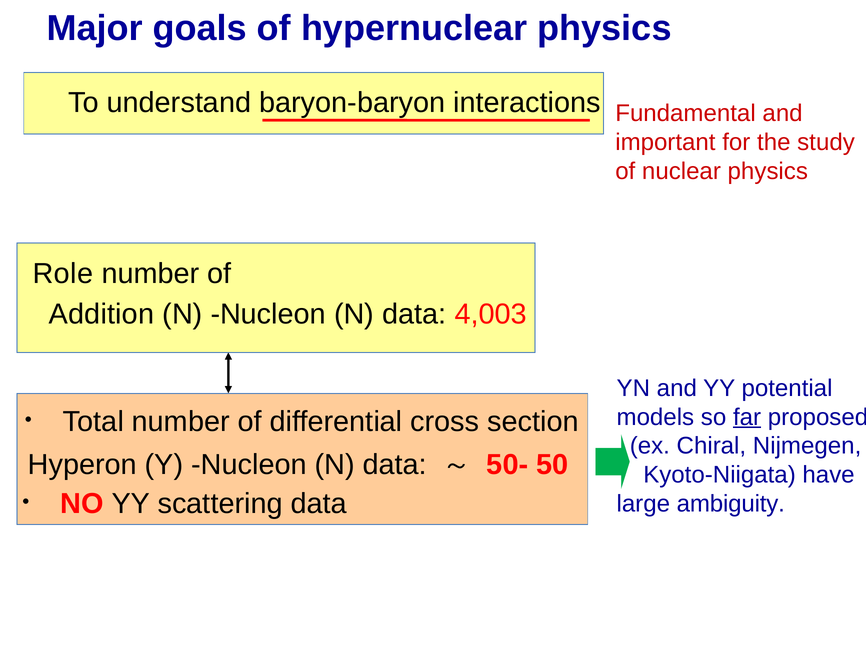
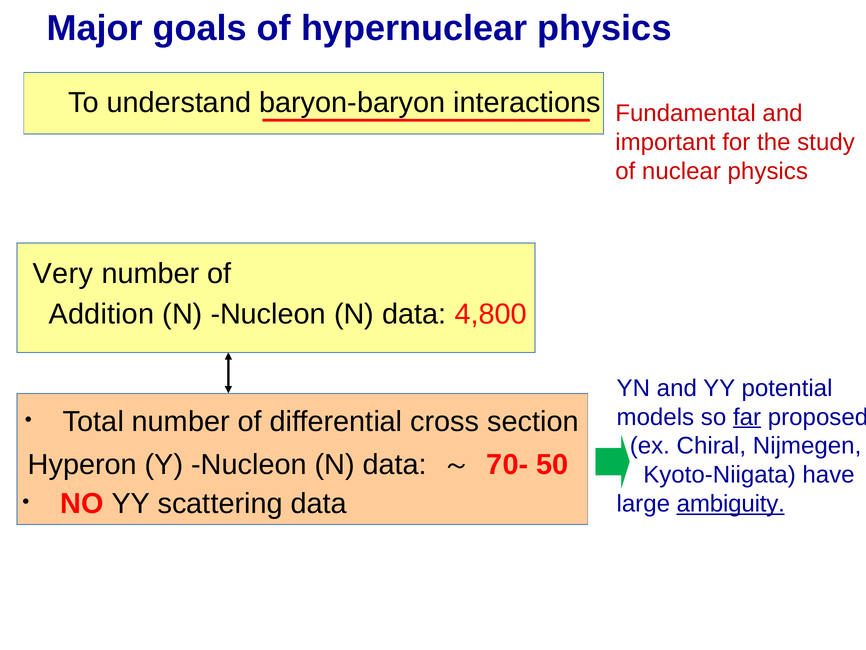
Role: Role -> Very
4,003: 4,003 -> 4,800
50-: 50- -> 70-
ambiguity underline: none -> present
